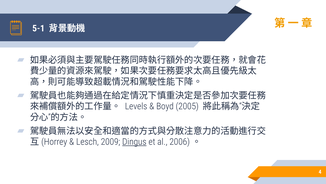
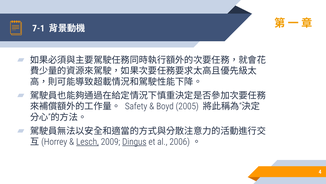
5-1: 5-1 -> 7-1
Levels: Levels -> Safety
Lesch underline: none -> present
